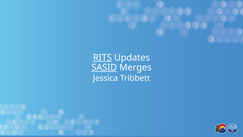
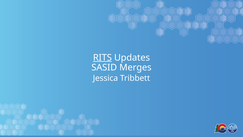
SASID underline: present -> none
